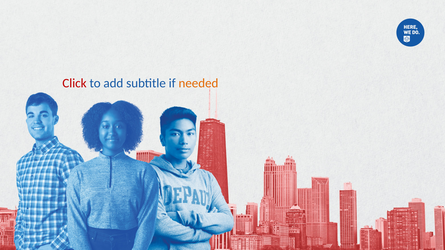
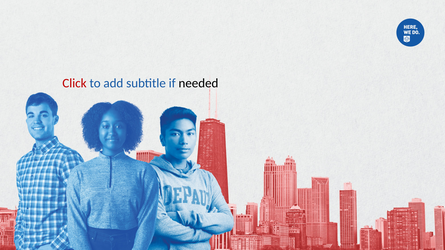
needed colour: orange -> black
